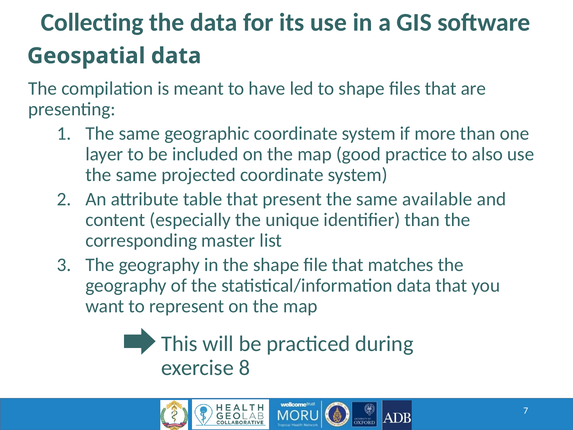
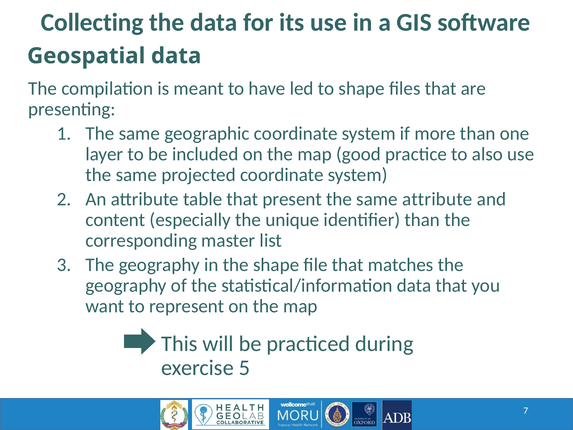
same available: available -> attribute
8: 8 -> 5
